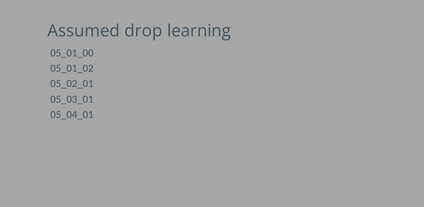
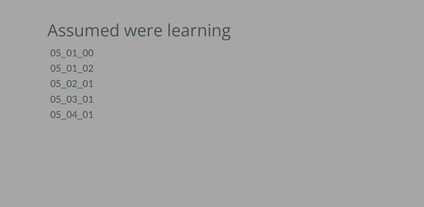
drop: drop -> were
